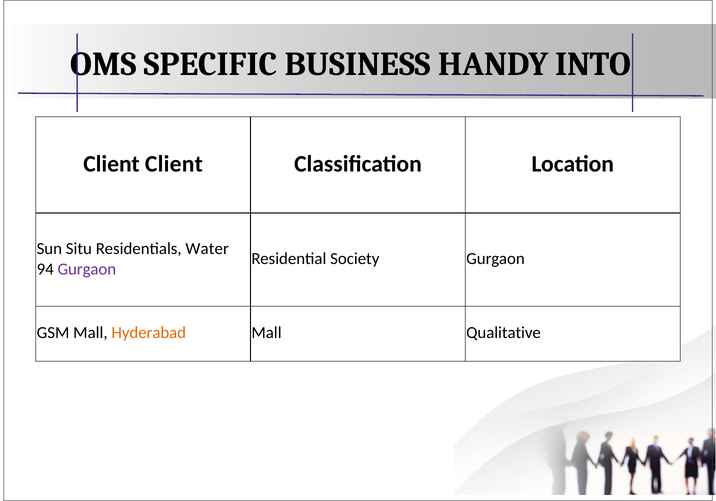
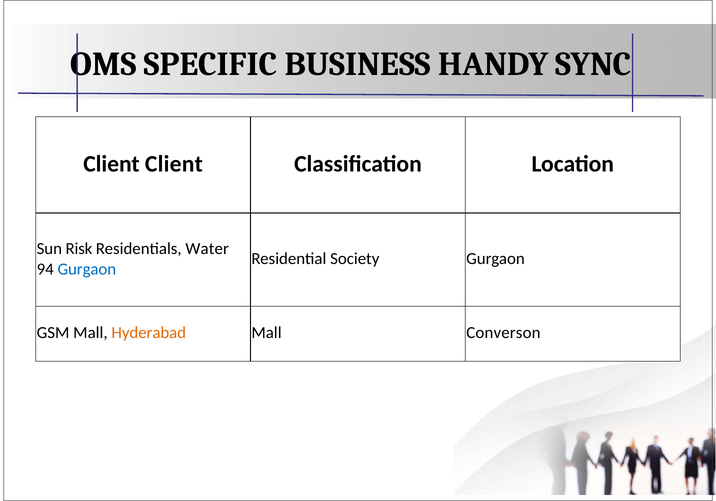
INTO: INTO -> SYNC
Situ: Situ -> Risk
Gurgaon at (87, 269) colour: purple -> blue
Qualitative: Qualitative -> Converson
